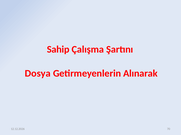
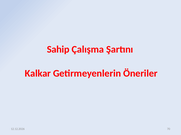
Dosya: Dosya -> Kalkar
Alınarak: Alınarak -> Öneriler
